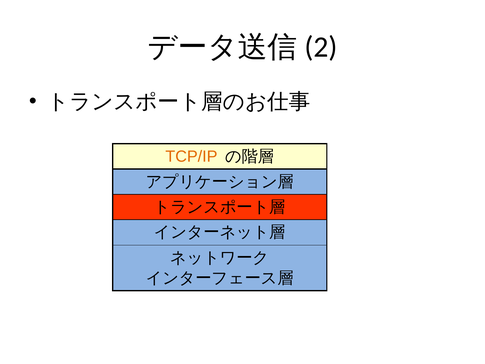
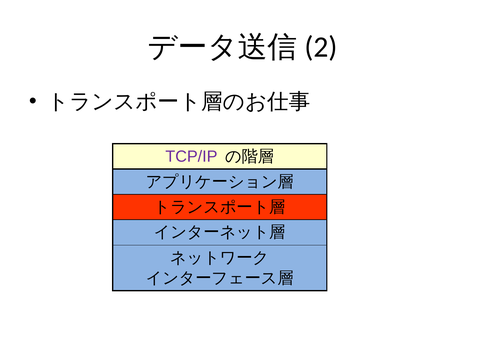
TCP/IP colour: orange -> purple
